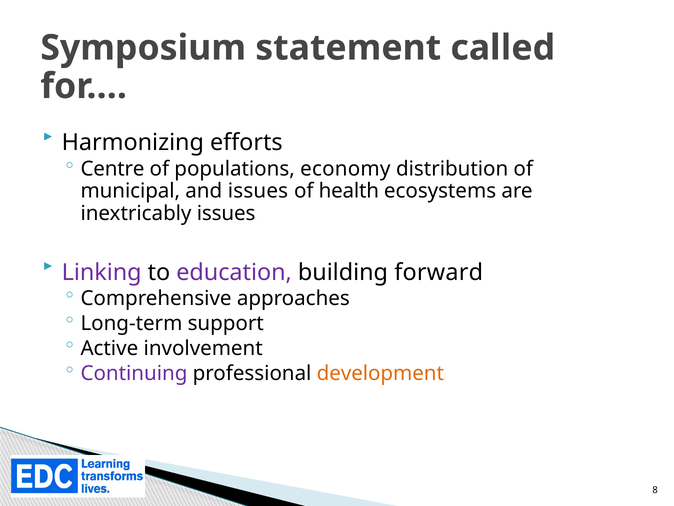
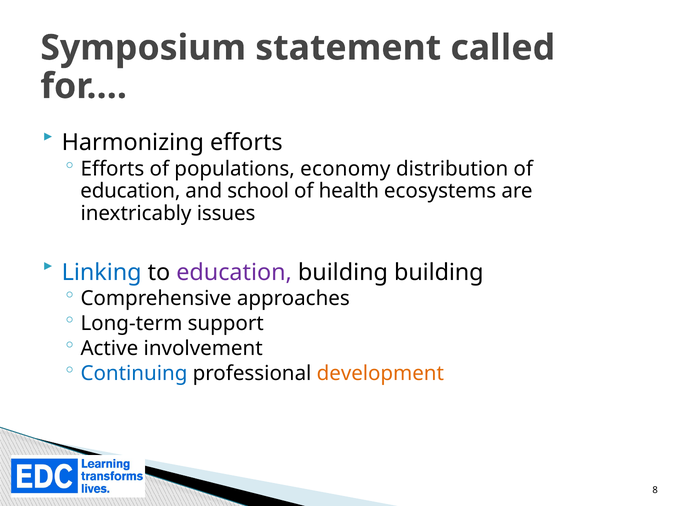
Centre at (112, 169): Centre -> Efforts
municipal at (130, 191): municipal -> education
and issues: issues -> school
Linking colour: purple -> blue
building forward: forward -> building
Continuing colour: purple -> blue
